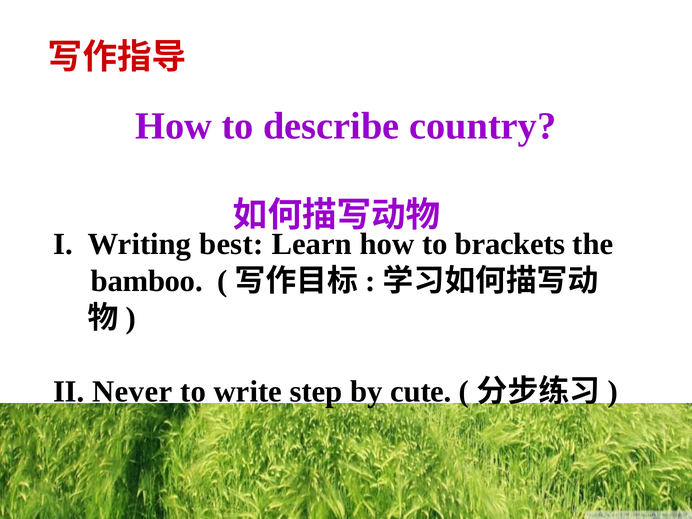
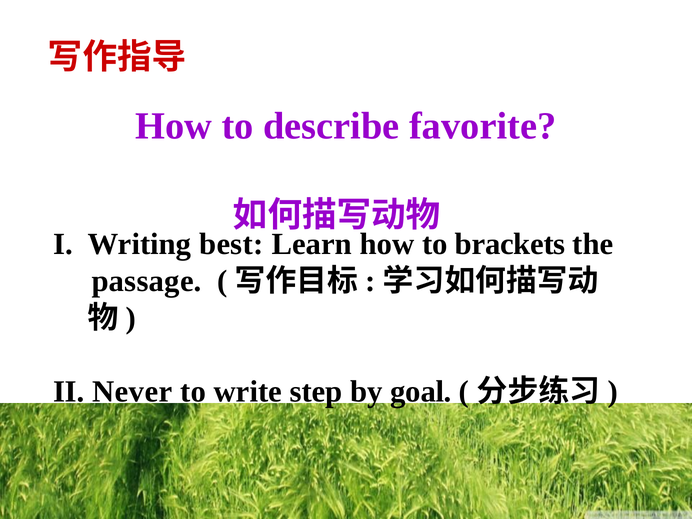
country: country -> favorite
bamboo: bamboo -> passage
cute: cute -> goal
